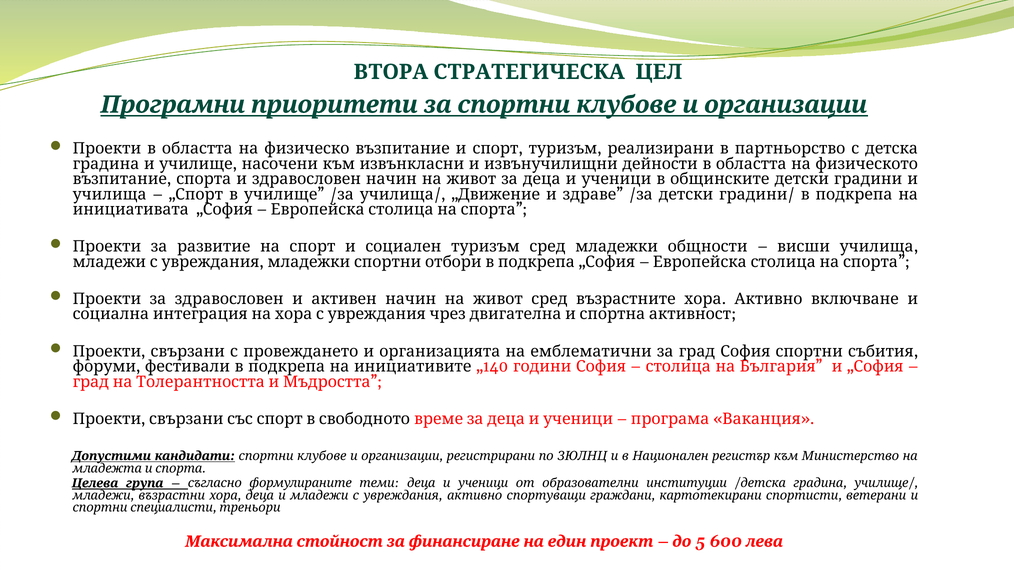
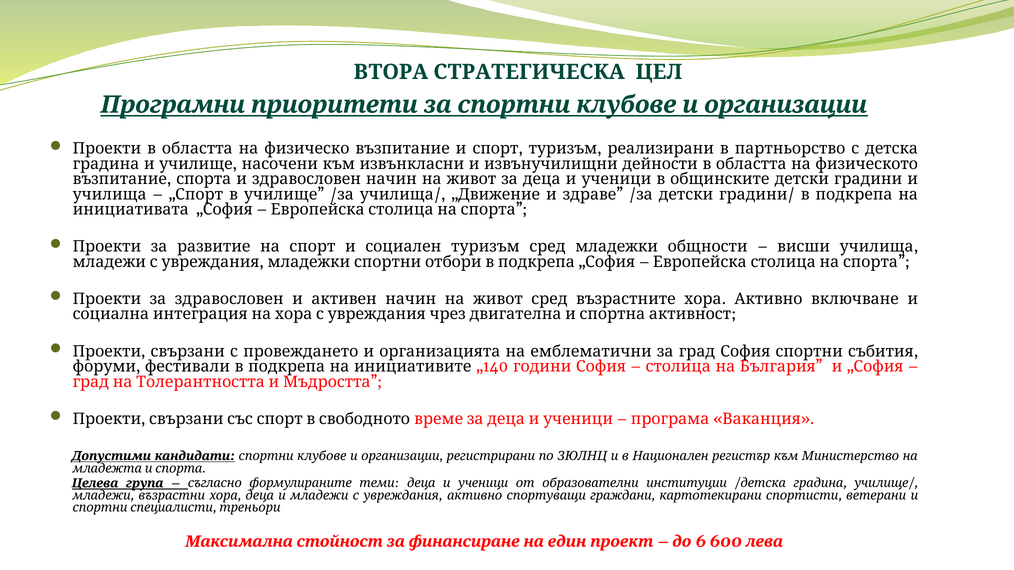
5: 5 -> 6
